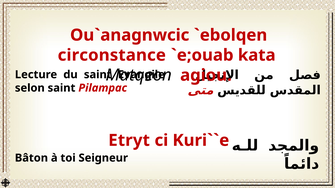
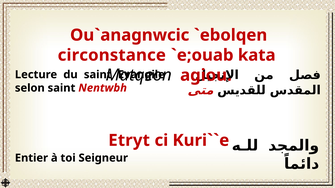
Pilampac: Pilampac -> Nentwbh
Bâton: Bâton -> Entier
